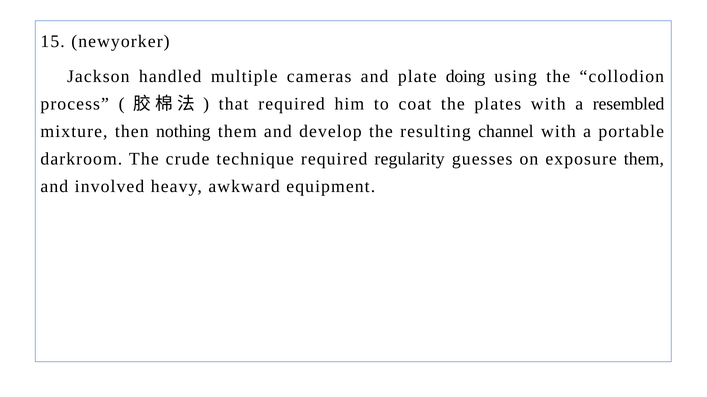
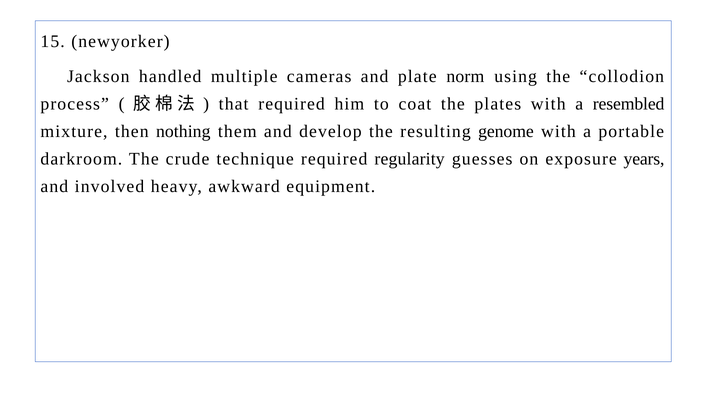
doing: doing -> norm
channel: channel -> genome
exposure them: them -> years
